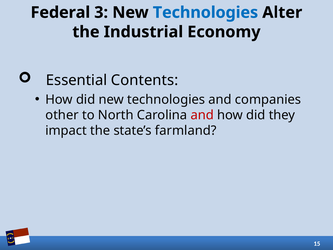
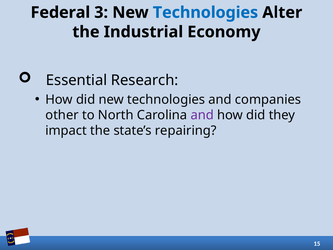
Contents: Contents -> Research
and at (202, 115) colour: red -> purple
farmland: farmland -> repairing
